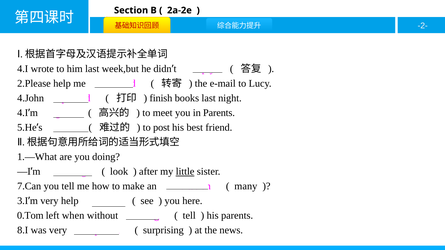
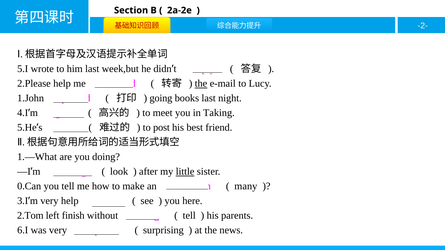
4.I at (23, 69): 4.I -> 5.I
the at (201, 84) underline: none -> present
4.John: 4.John -> 1.John
finish: finish -> going
in Parents: Parents -> Taking
7.Can: 7.Can -> 0.Can
0.Tom: 0.Tom -> 2.Tom
when: when -> finish
8.I: 8.I -> 6.I
